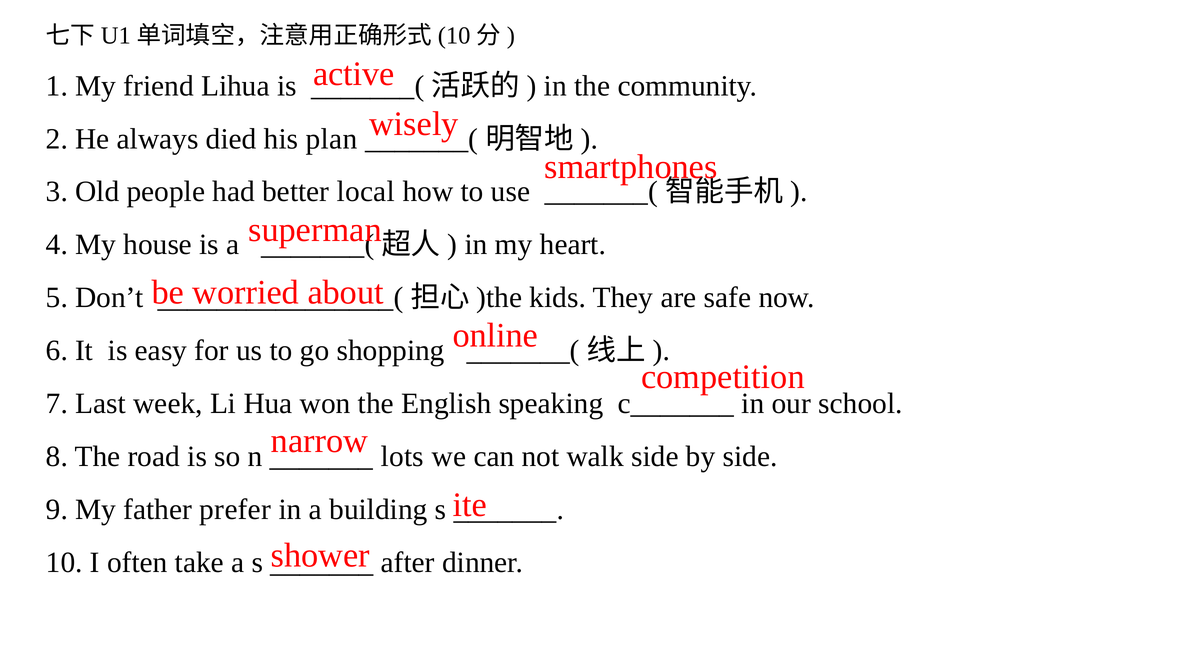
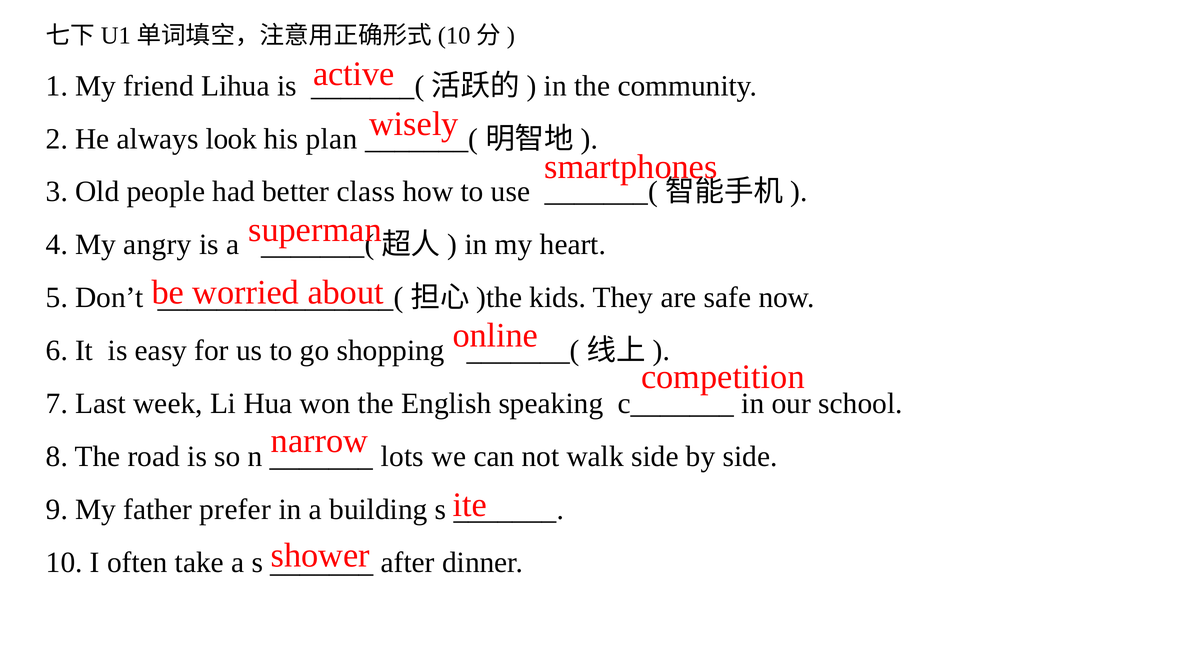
died: died -> look
local: local -> class
house: house -> angry
